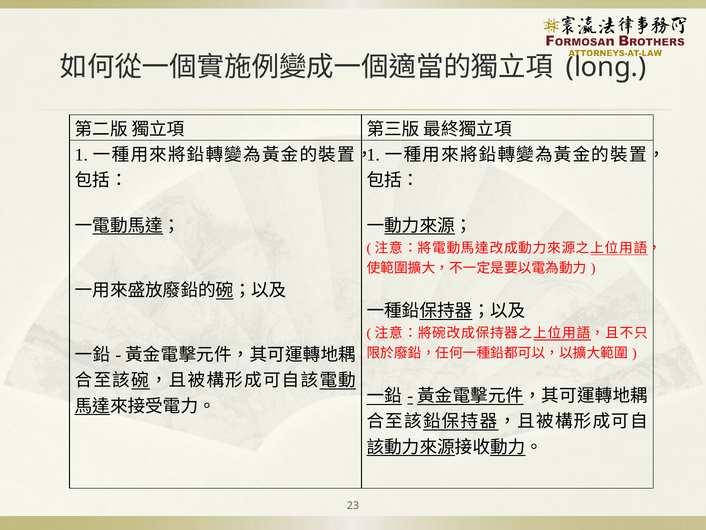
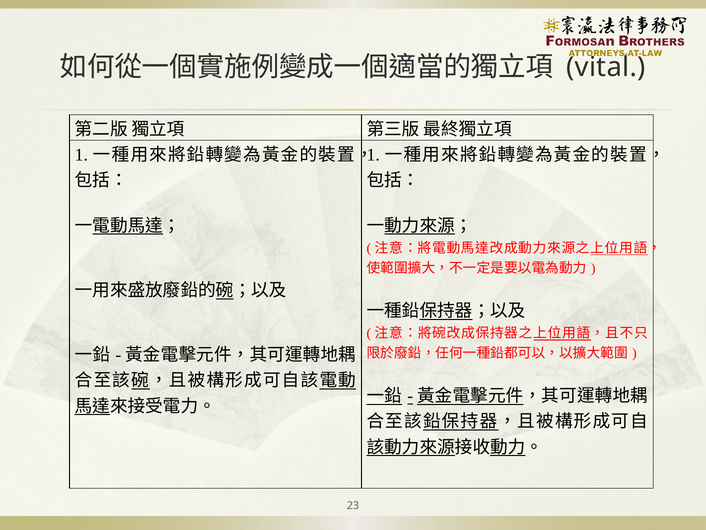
long: long -> vital
